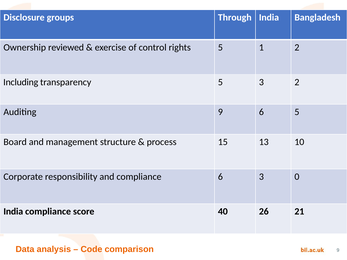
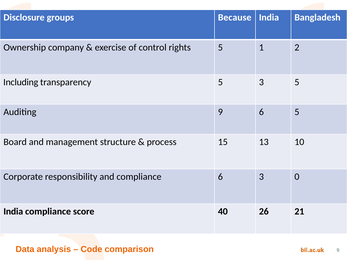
Through: Through -> Because
reviewed: reviewed -> company
3 2: 2 -> 5
